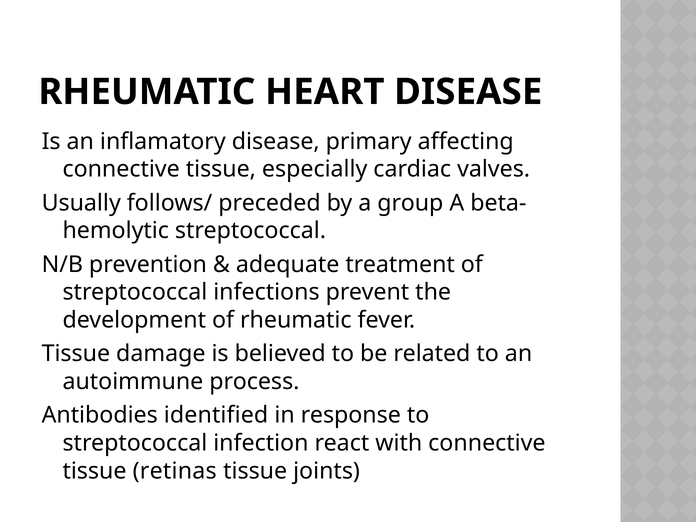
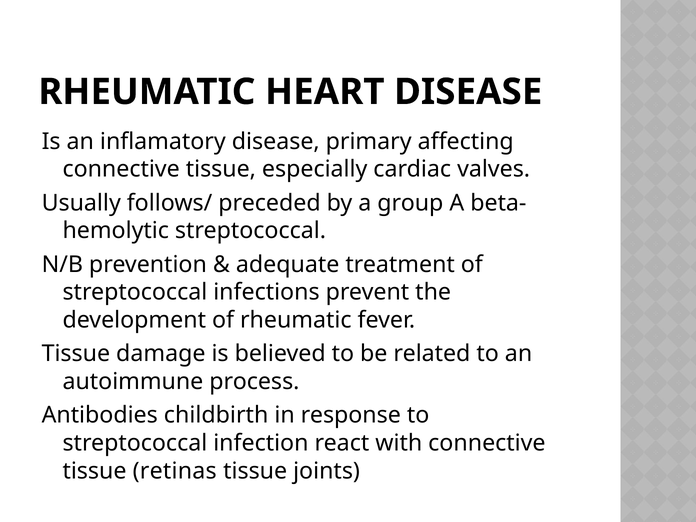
identified: identified -> childbirth
